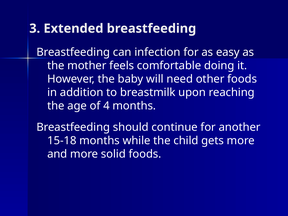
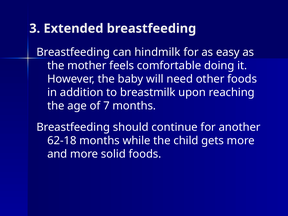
infection: infection -> hindmilk
4: 4 -> 7
15-18: 15-18 -> 62-18
